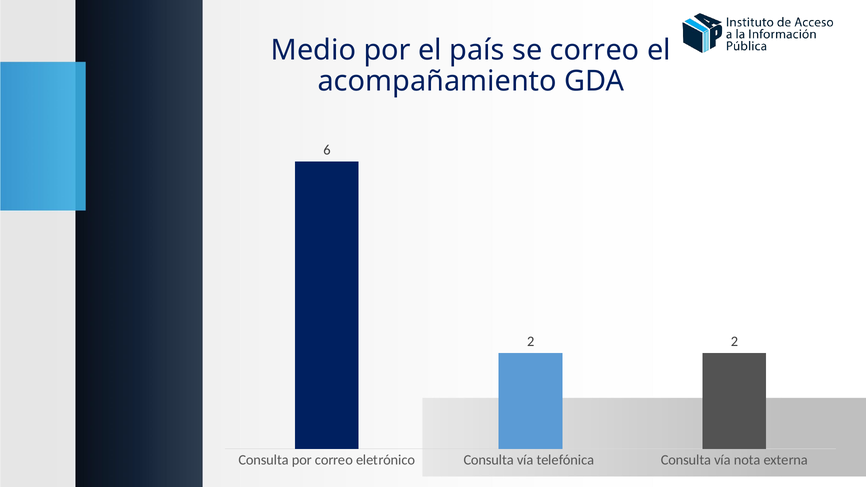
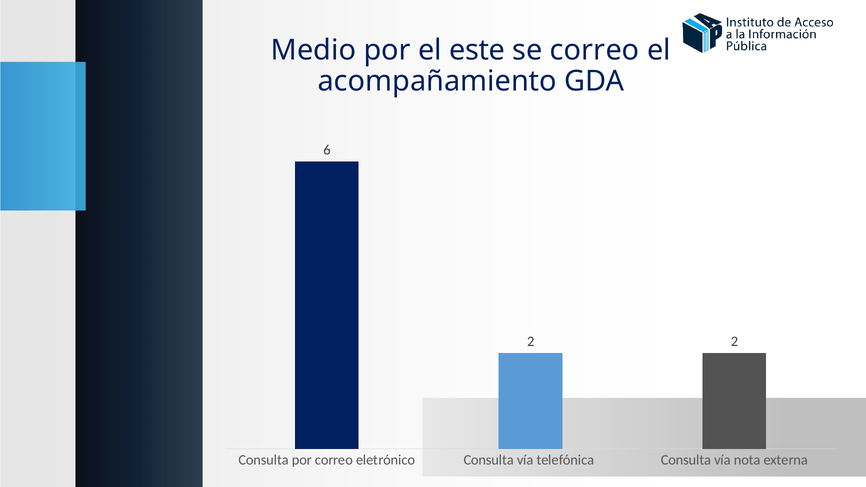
país: país -> este
